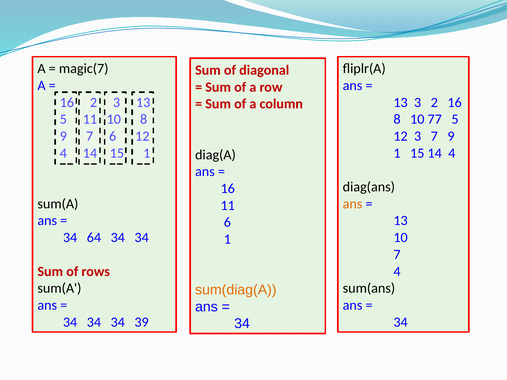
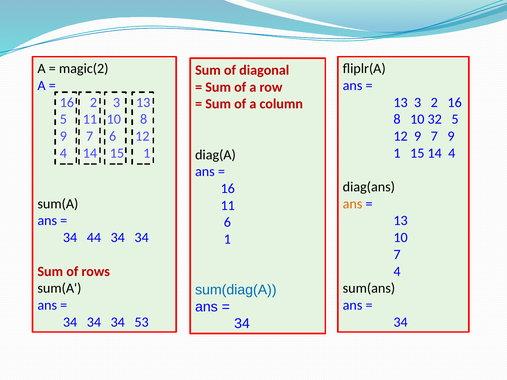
magic(7: magic(7 -> magic(2
77: 77 -> 32
12 3: 3 -> 9
64: 64 -> 44
sum(diag(A colour: orange -> blue
39: 39 -> 53
